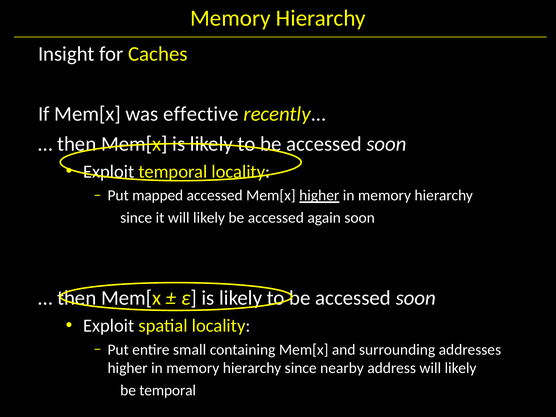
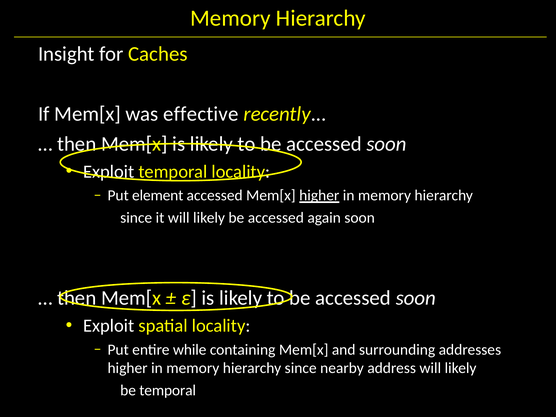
mapped: mapped -> element
small: small -> while
